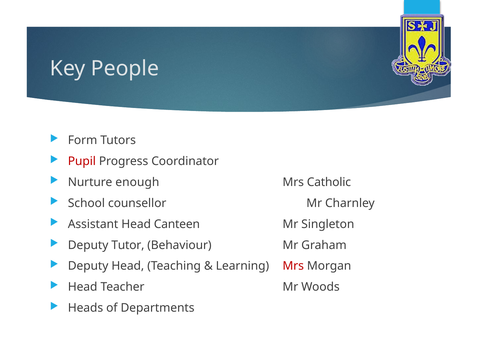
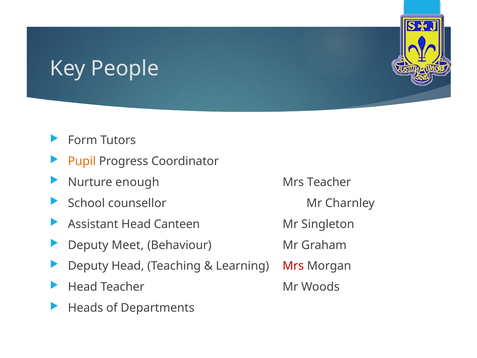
Pupil colour: red -> orange
Mrs Catholic: Catholic -> Teacher
Tutor: Tutor -> Meet
